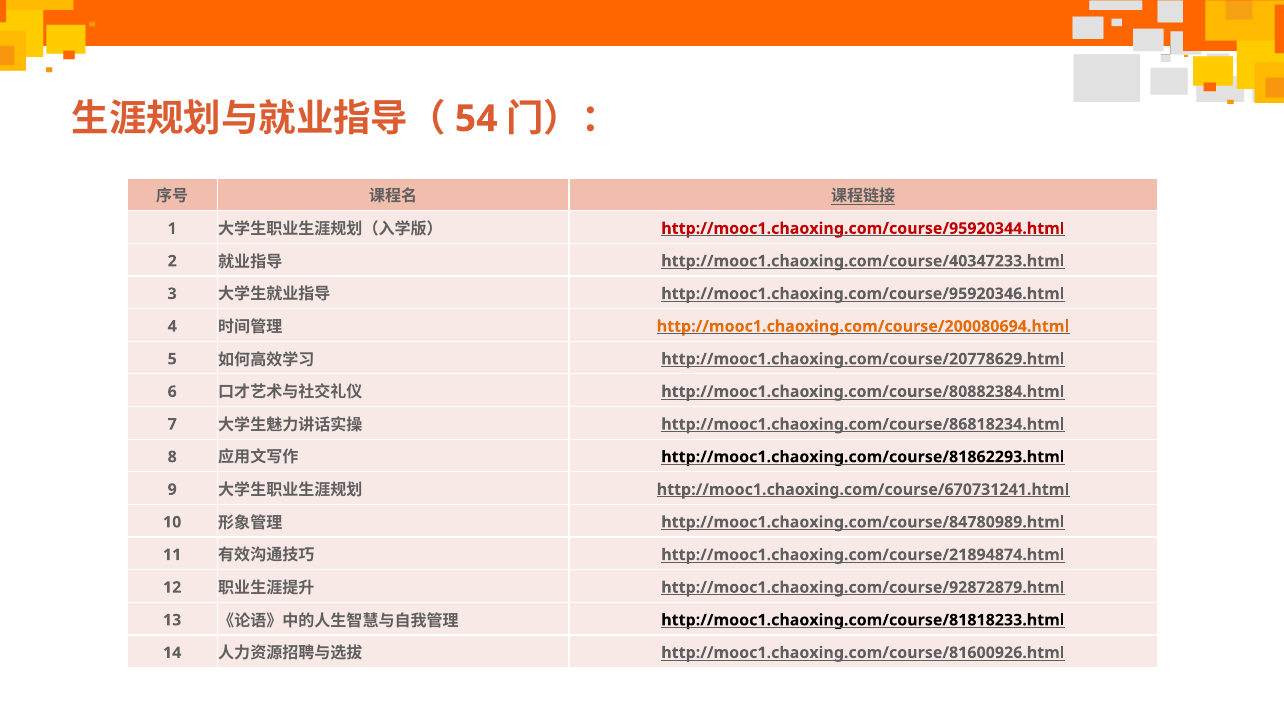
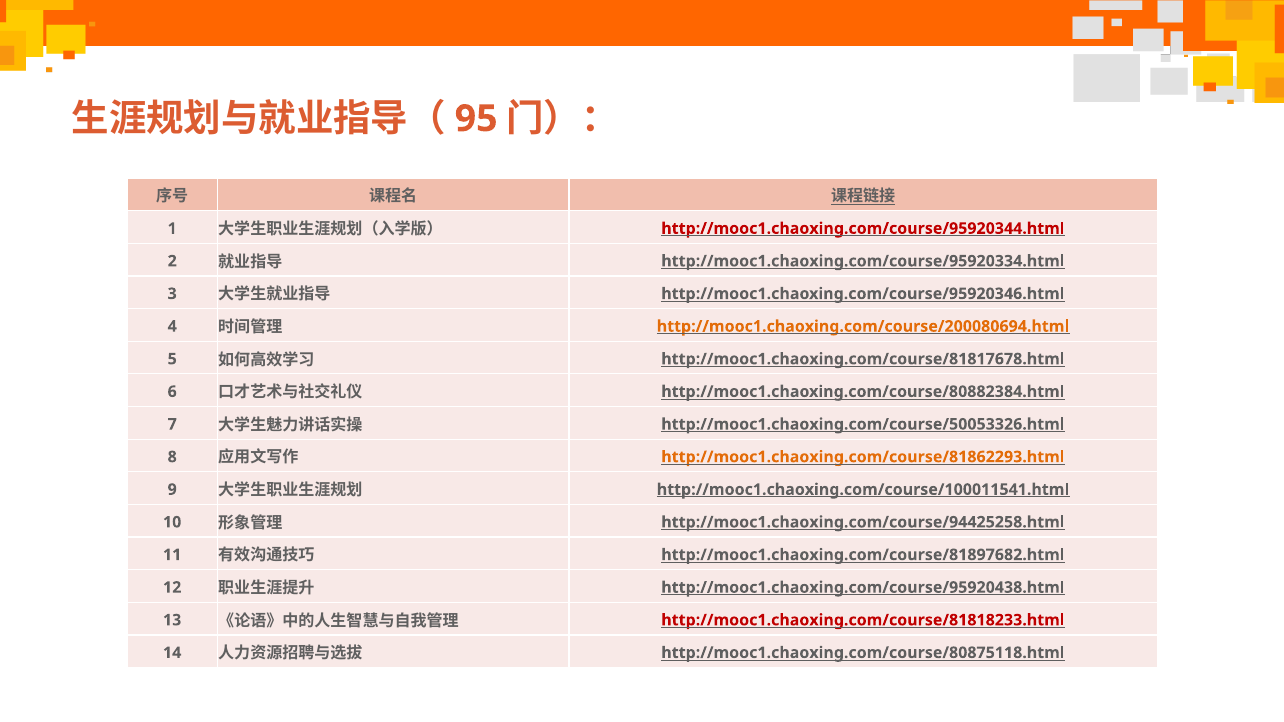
54: 54 -> 95
http://mooc1.chaoxing.com/course/40347233.html: http://mooc1.chaoxing.com/course/40347233.html -> http://mooc1.chaoxing.com/course/95920334.html
http://mooc1.chaoxing.com/course/20778629.html: http://mooc1.chaoxing.com/course/20778629.html -> http://mooc1.chaoxing.com/course/81817678.html
http://mooc1.chaoxing.com/course/86818234.html: http://mooc1.chaoxing.com/course/86818234.html -> http://mooc1.chaoxing.com/course/50053326.html
http://mooc1.chaoxing.com/course/81862293.html colour: black -> orange
http://mooc1.chaoxing.com/course/670731241.html: http://mooc1.chaoxing.com/course/670731241.html -> http://mooc1.chaoxing.com/course/100011541.html
http://mooc1.chaoxing.com/course/84780989.html: http://mooc1.chaoxing.com/course/84780989.html -> http://mooc1.chaoxing.com/course/94425258.html
http://mooc1.chaoxing.com/course/21894874.html: http://mooc1.chaoxing.com/course/21894874.html -> http://mooc1.chaoxing.com/course/81897682.html
http://mooc1.chaoxing.com/course/92872879.html: http://mooc1.chaoxing.com/course/92872879.html -> http://mooc1.chaoxing.com/course/95920438.html
http://mooc1.chaoxing.com/course/81818233.html colour: black -> red
http://mooc1.chaoxing.com/course/81600926.html: http://mooc1.chaoxing.com/course/81600926.html -> http://mooc1.chaoxing.com/course/80875118.html
